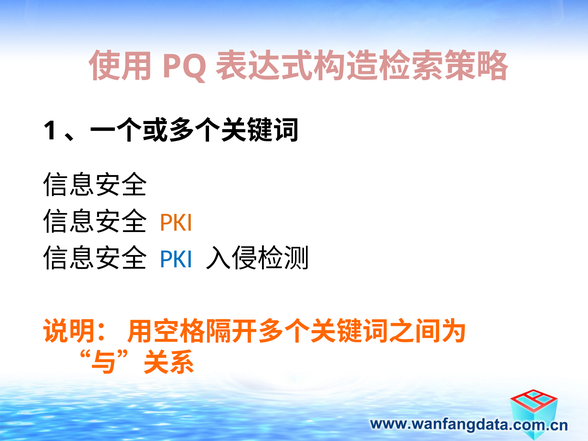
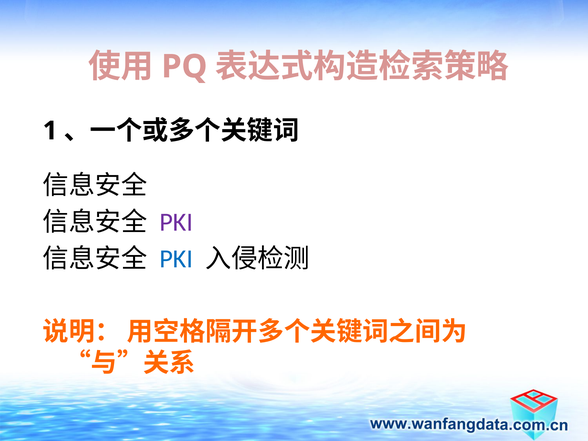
PKI at (176, 222) colour: orange -> purple
